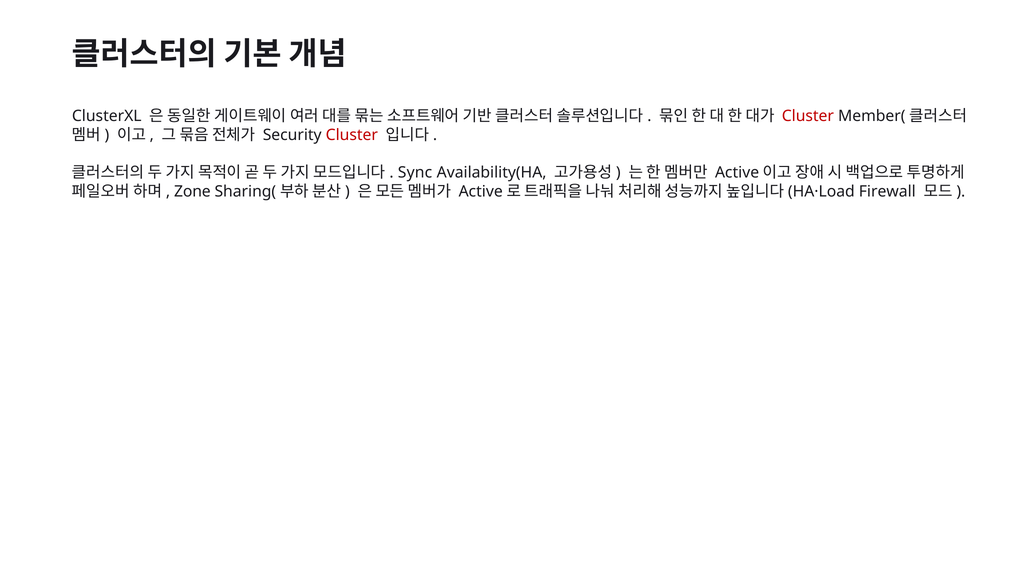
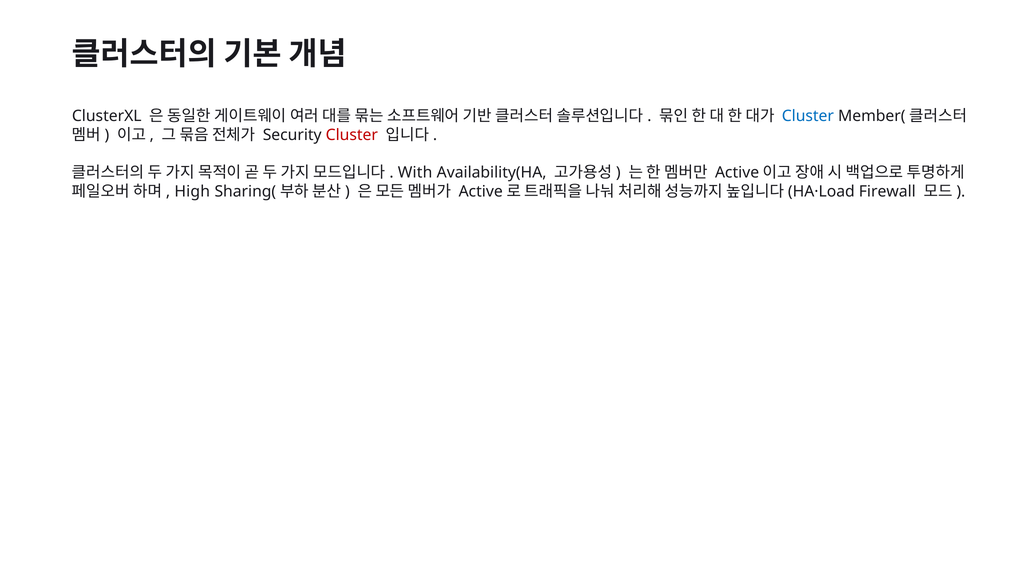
Cluster at (808, 116) colour: red -> blue
Sync: Sync -> With
Zone: Zone -> High
